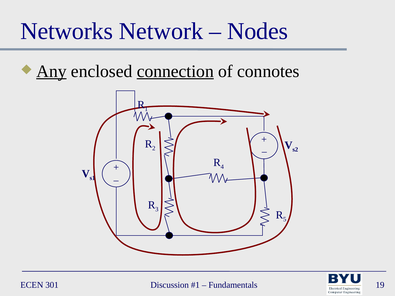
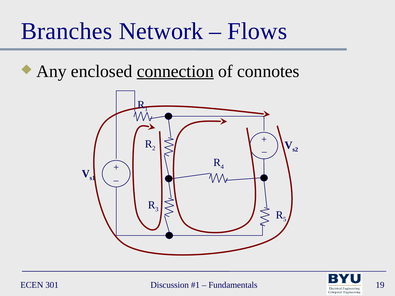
Networks: Networks -> Branches
Nodes: Nodes -> Flows
Any underline: present -> none
